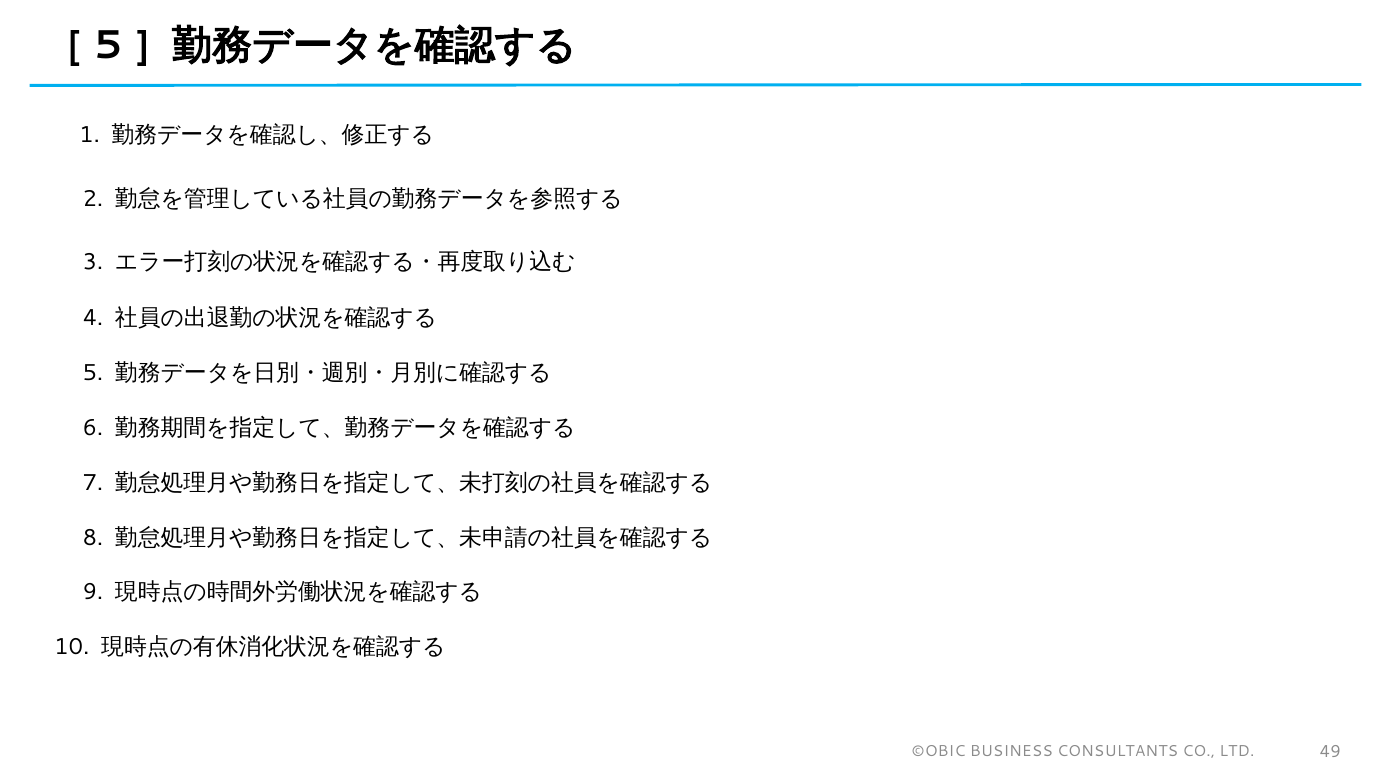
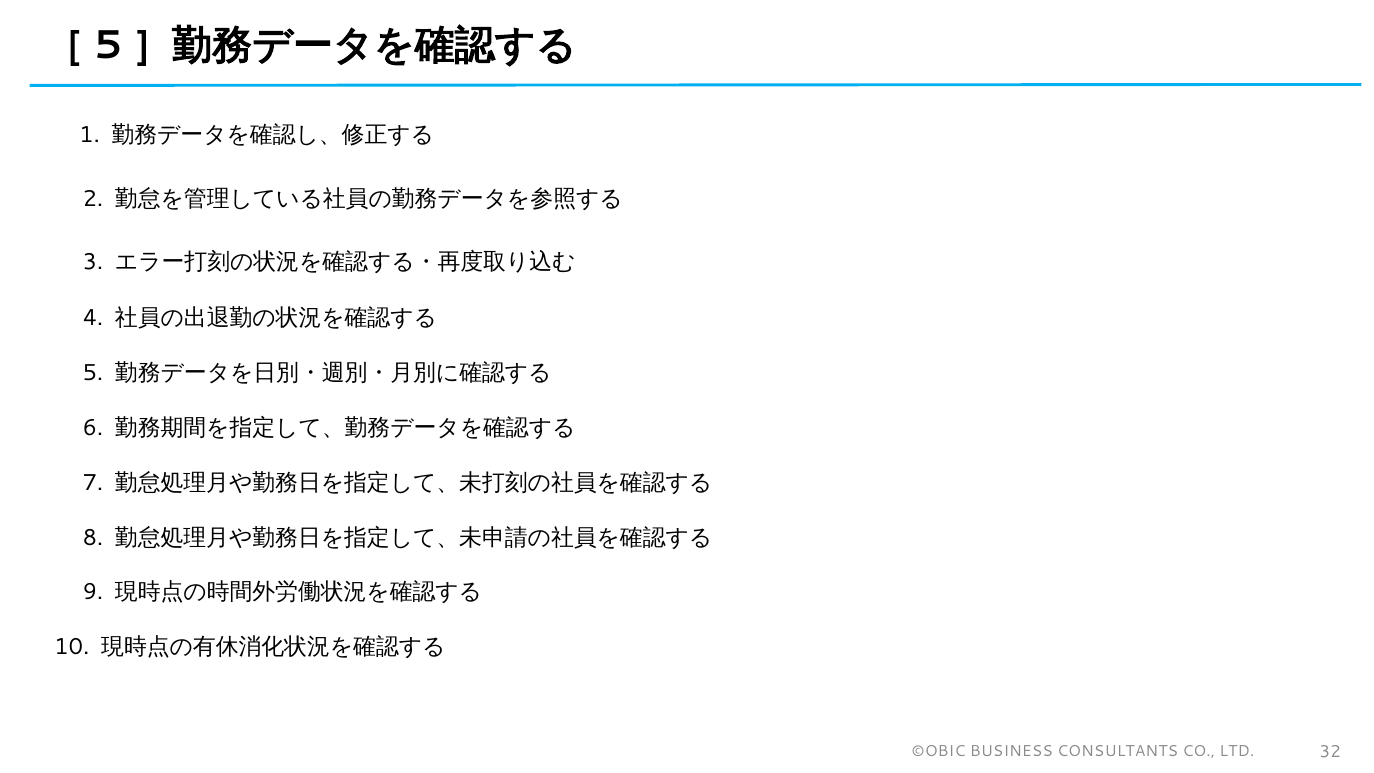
49: 49 -> 32
